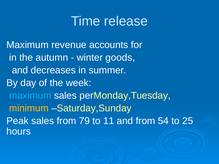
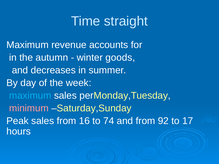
release: release -> straight
minimum colour: yellow -> pink
79: 79 -> 16
11: 11 -> 74
54: 54 -> 92
25: 25 -> 17
